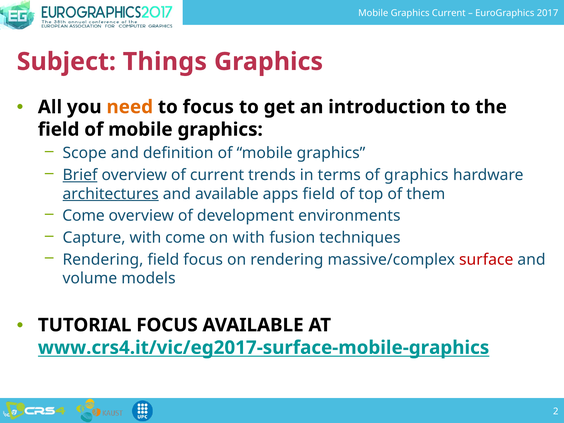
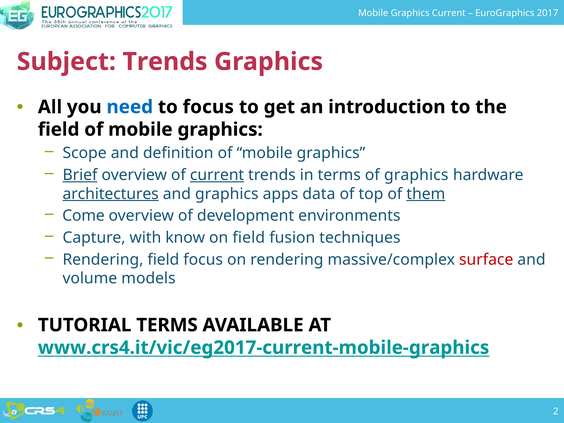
Subject Things: Things -> Trends
need colour: orange -> blue
current at (217, 175) underline: none -> present
and available: available -> graphics
apps field: field -> data
them underline: none -> present
with come: come -> know
on with: with -> field
TUTORIAL FOCUS: FOCUS -> TERMS
www.crs4.it/vic/eg2017-surface-mobile-graphics: www.crs4.it/vic/eg2017-surface-mobile-graphics -> www.crs4.it/vic/eg2017-current-mobile-graphics
